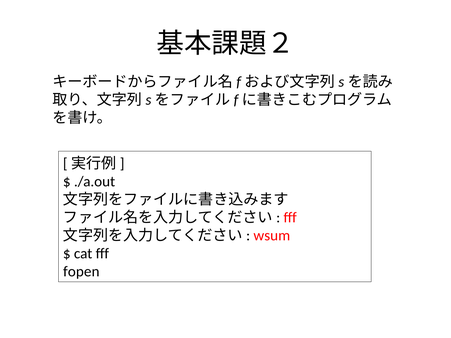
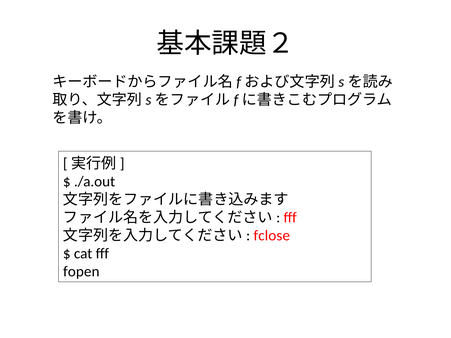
wsum: wsum -> fclose
